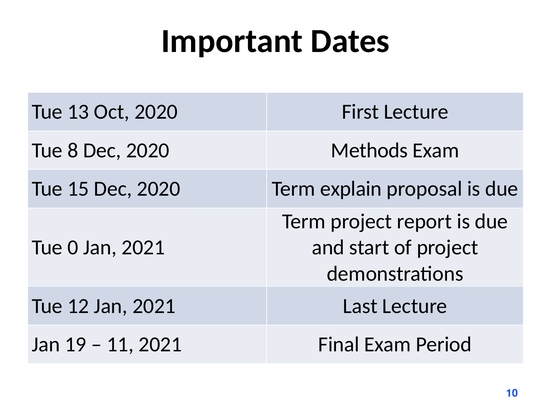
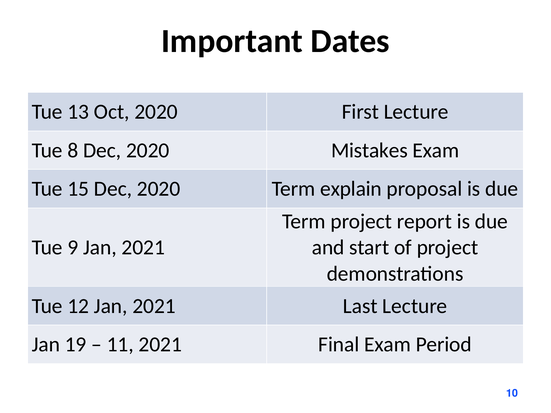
Methods: Methods -> Mistakes
0: 0 -> 9
